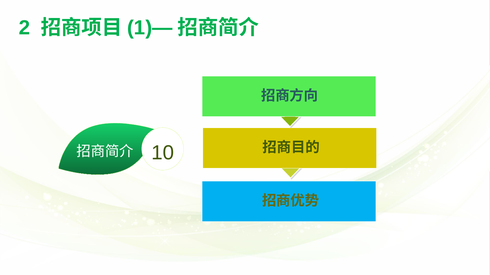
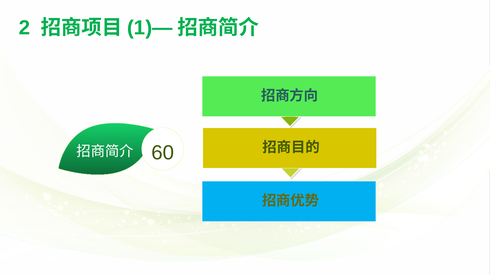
10: 10 -> 60
